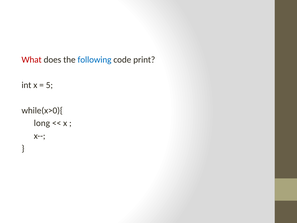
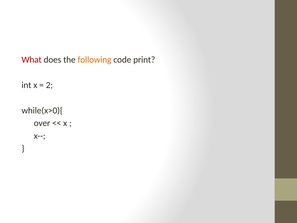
following colour: blue -> orange
5: 5 -> 2
long: long -> over
